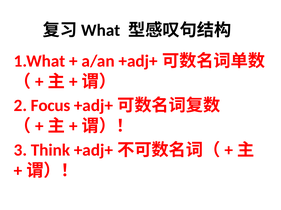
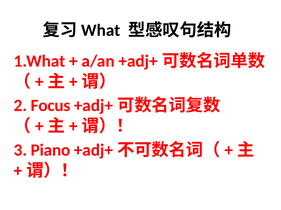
Think: Think -> Piano
